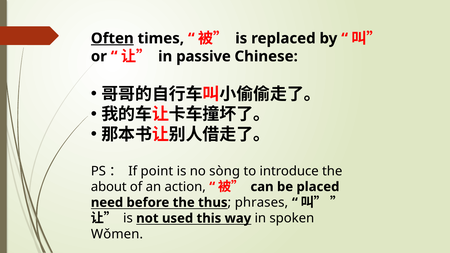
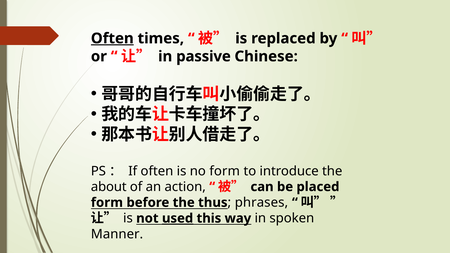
If point: point -> often
no sòng: sòng -> form
need at (107, 203): need -> form
used underline: none -> present
Wǒmen: Wǒmen -> Manner
